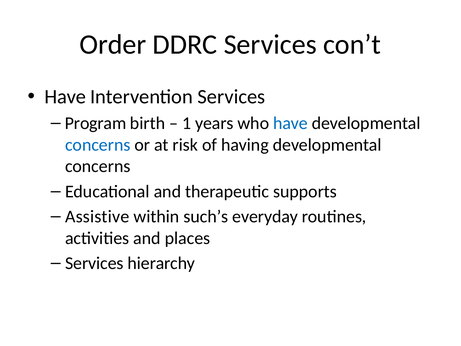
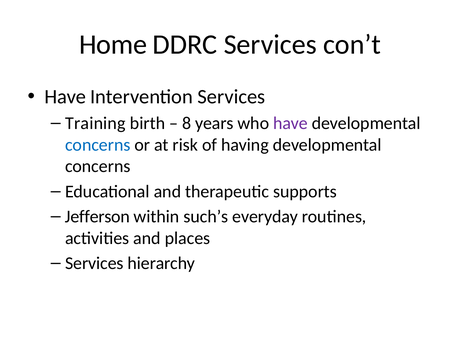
Order: Order -> Home
Program: Program -> Training
1: 1 -> 8
have at (290, 123) colour: blue -> purple
Assistive: Assistive -> Jefferson
